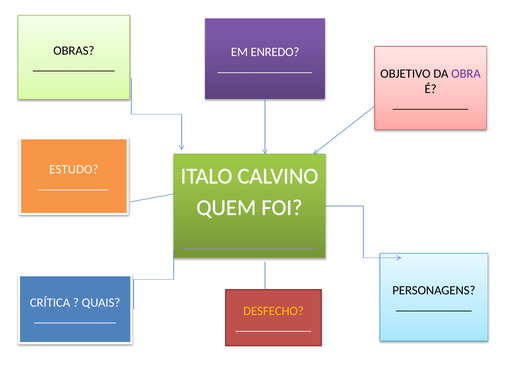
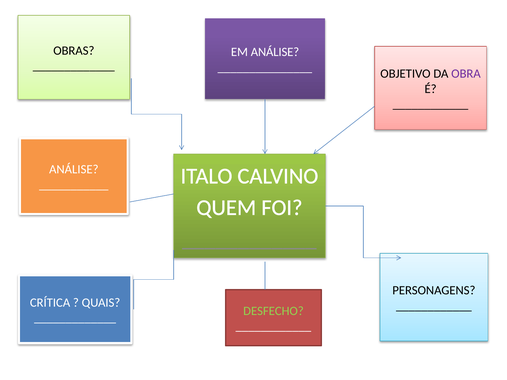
EM ENREDO: ENREDO -> ANÁLISE
ESTUDO at (74, 169): ESTUDO -> ANÁLISE
DESFECHO colour: yellow -> light green
